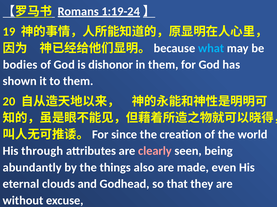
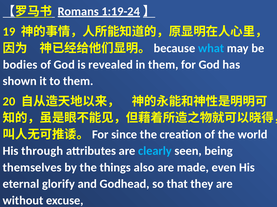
dishonor: dishonor -> revealed
clearly colour: pink -> light blue
abundantly: abundantly -> themselves
clouds: clouds -> glorify
